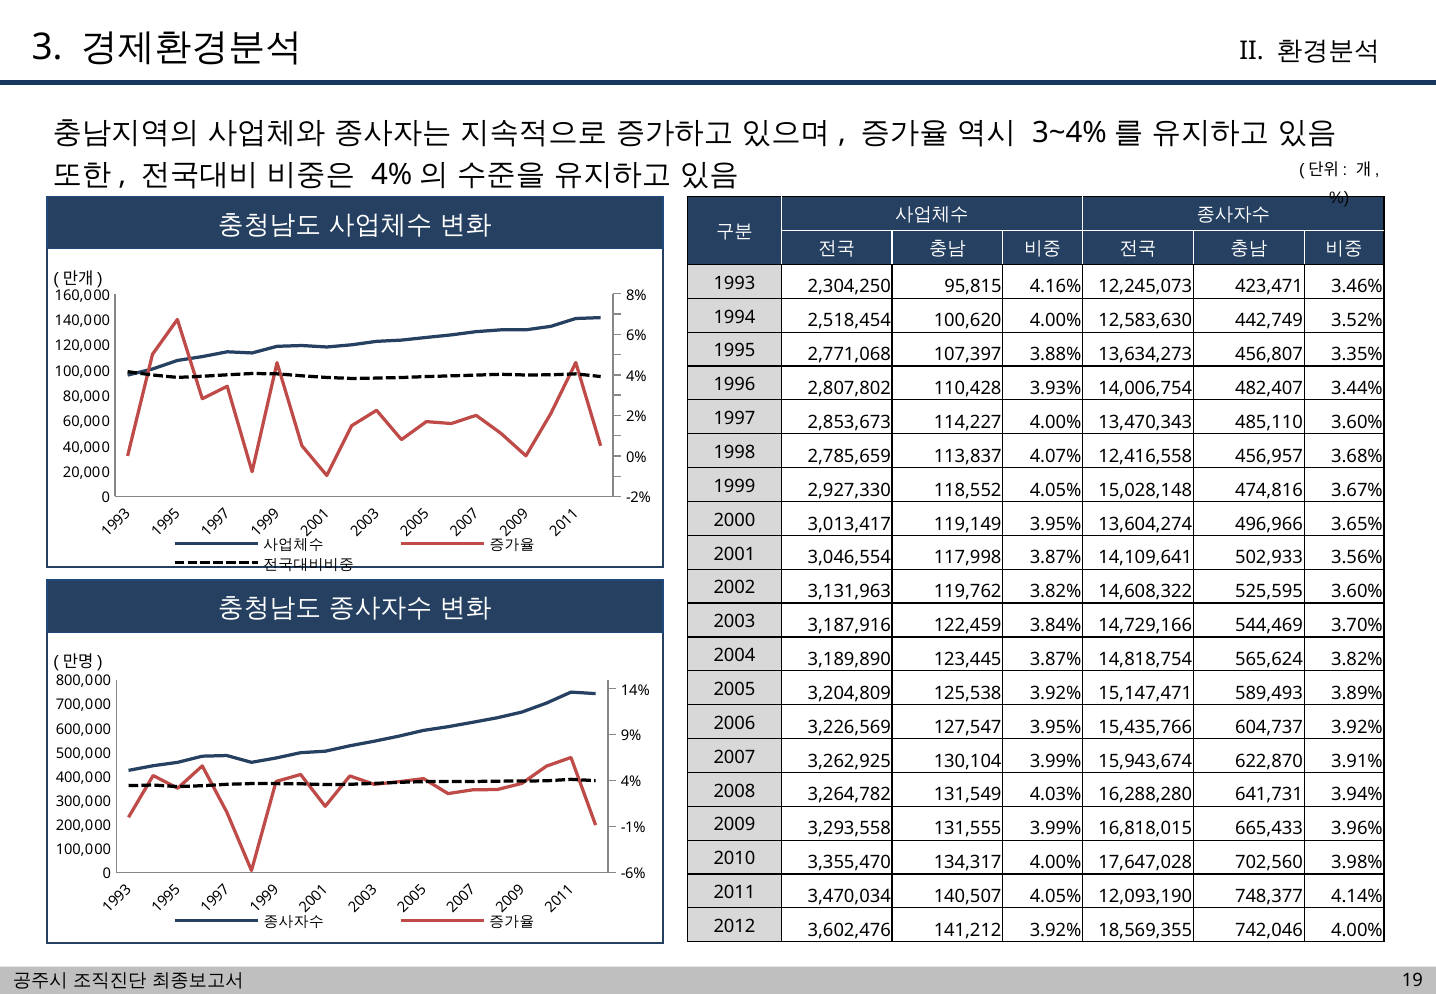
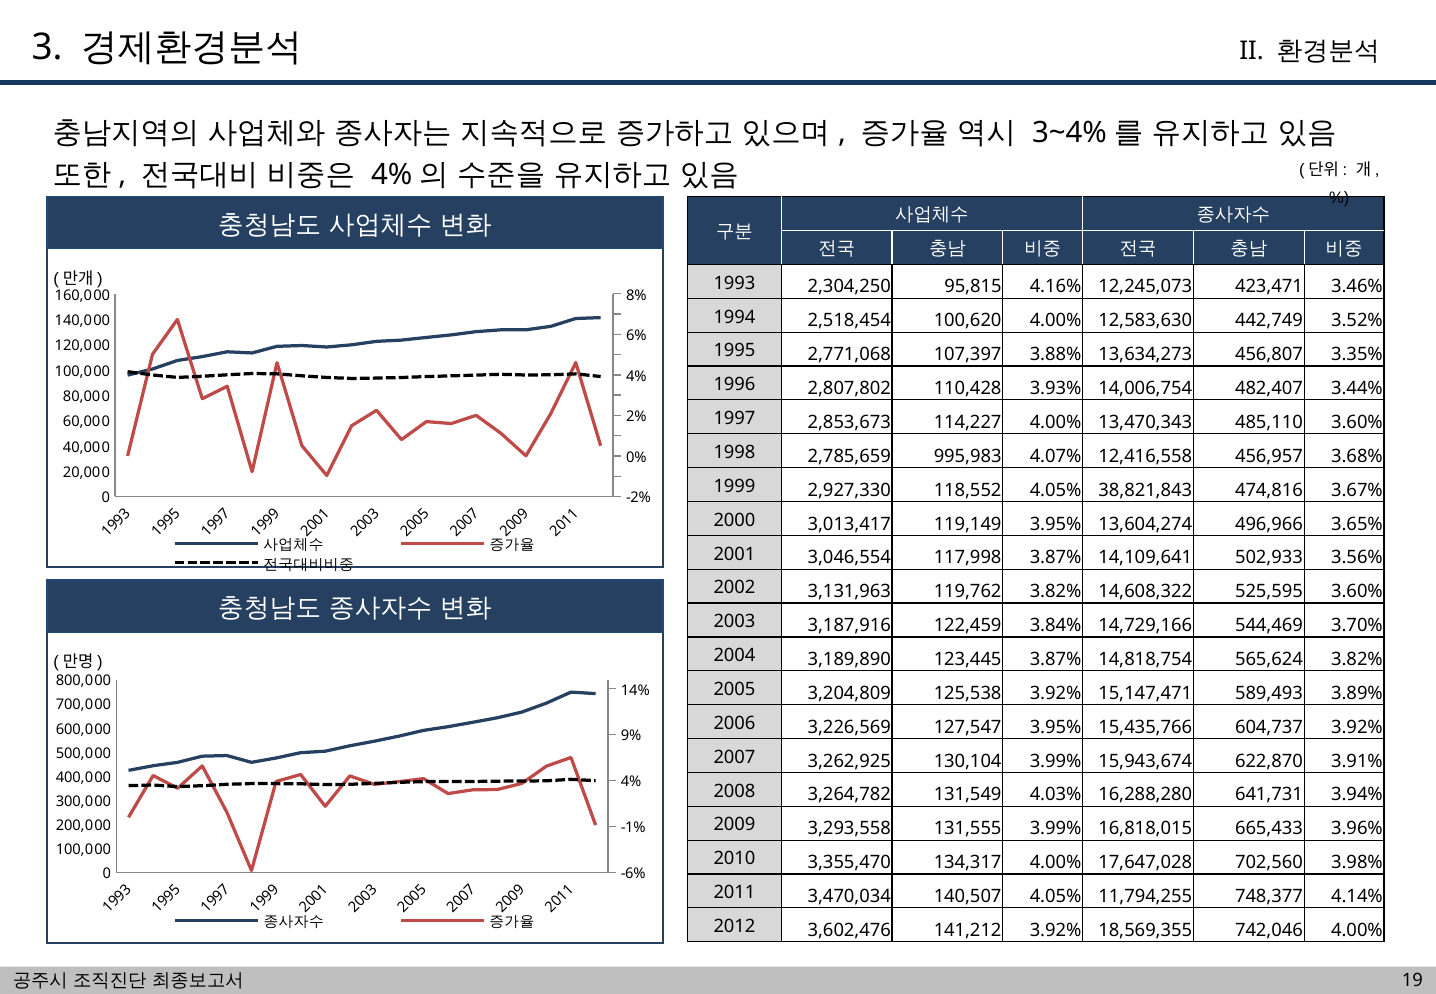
113,837: 113,837 -> 995,983
15,028,148: 15,028,148 -> 38,821,843
12,093,190: 12,093,190 -> 11,794,255
